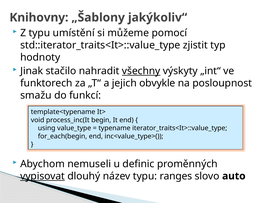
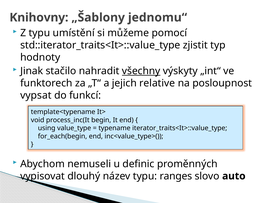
jakýkoliv“: jakýkoliv“ -> jednomu“
obvykle: obvykle -> relative
smažu: smažu -> vypsat
vypisovat underline: present -> none
